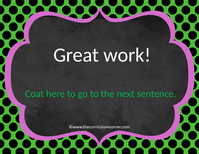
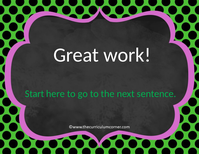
Coat: Coat -> Start
